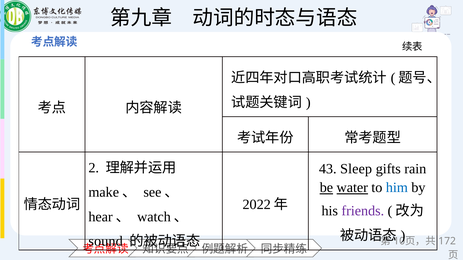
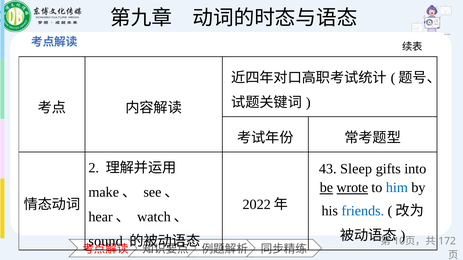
rain: rain -> into
water: water -> wrote
friends colour: purple -> blue
